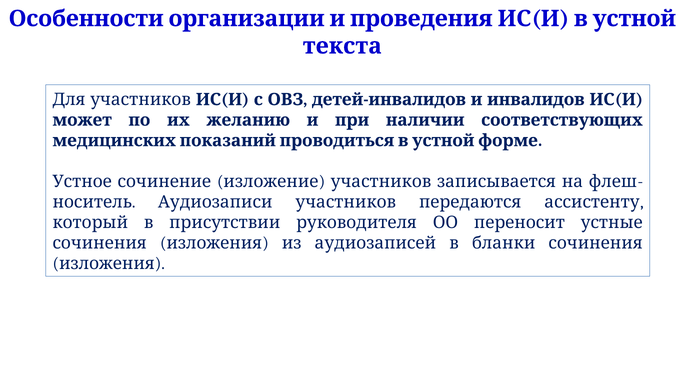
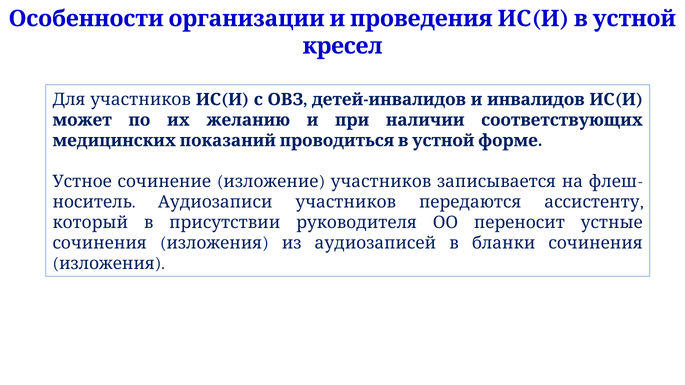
текста: текста -> кресел
